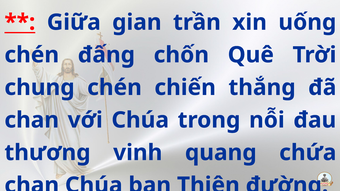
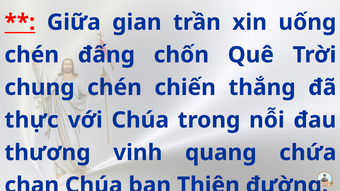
chan at (32, 120): chan -> thực
